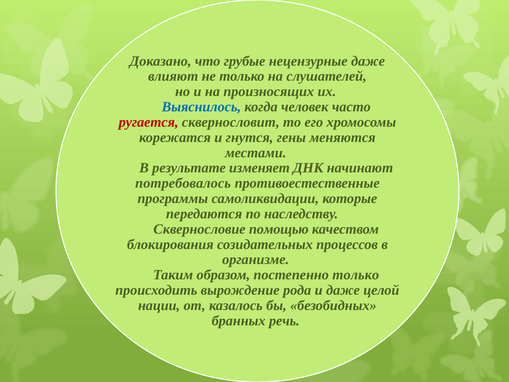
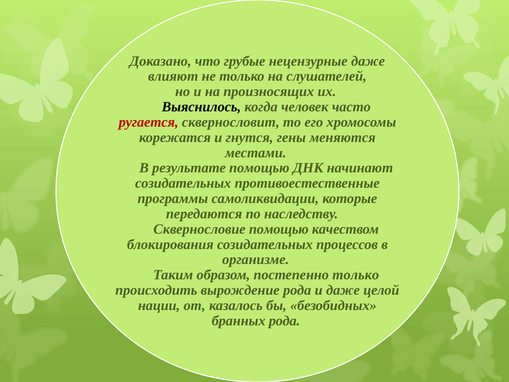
Выяснилось colour: blue -> black
результате изменяет: изменяет -> помощью
потребовалось at (183, 183): потребовалось -> созидательных
бранных речь: речь -> рода
